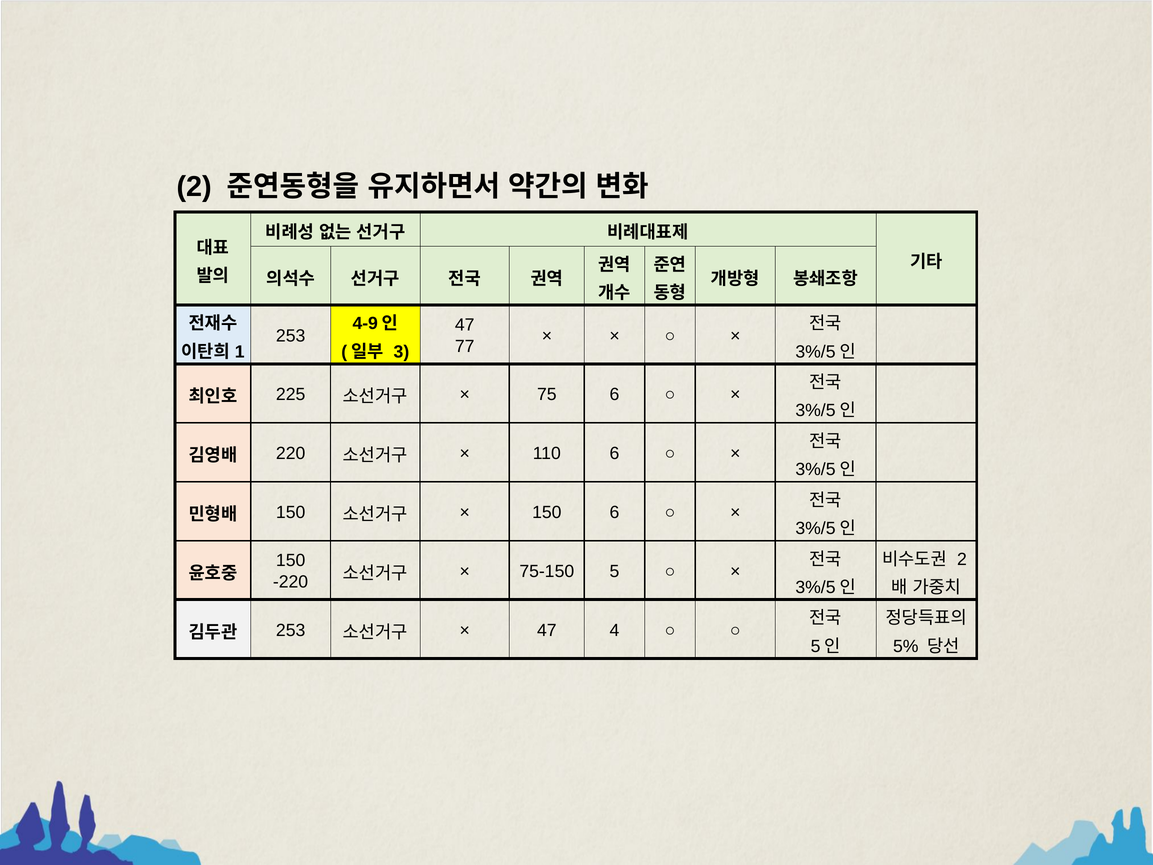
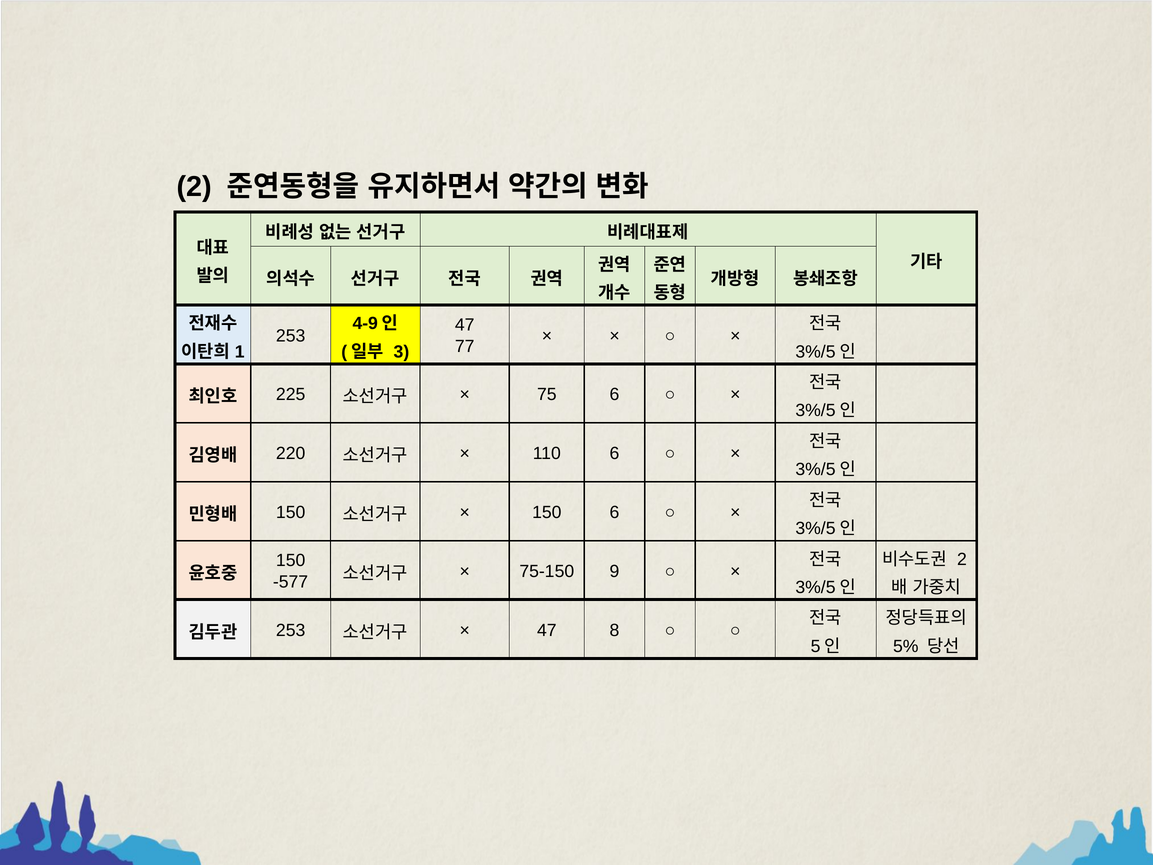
-220: -220 -> -577
5: 5 -> 9
4: 4 -> 8
